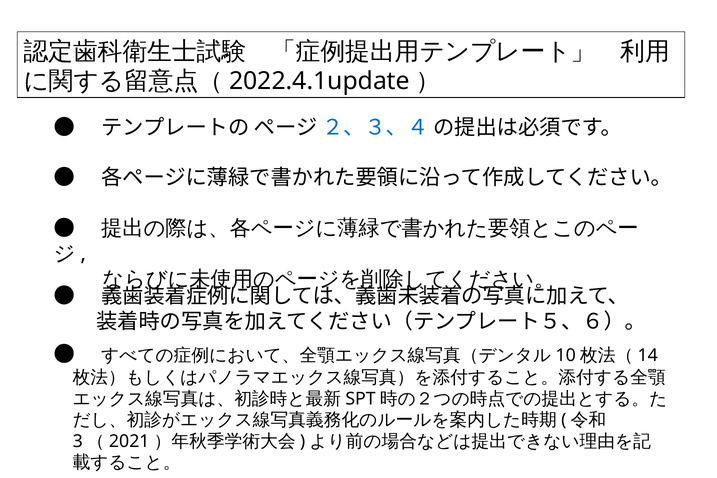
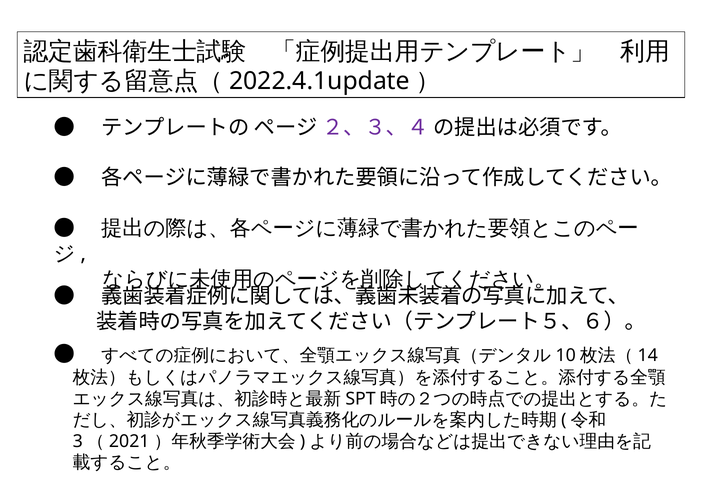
２、３、４ colour: blue -> purple
